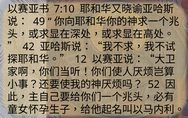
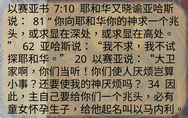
49: 49 -> 81
42: 42 -> 62
12: 12 -> 20
52: 52 -> 34
